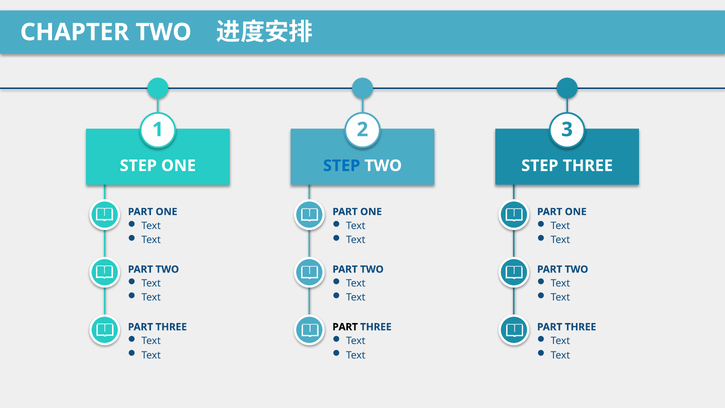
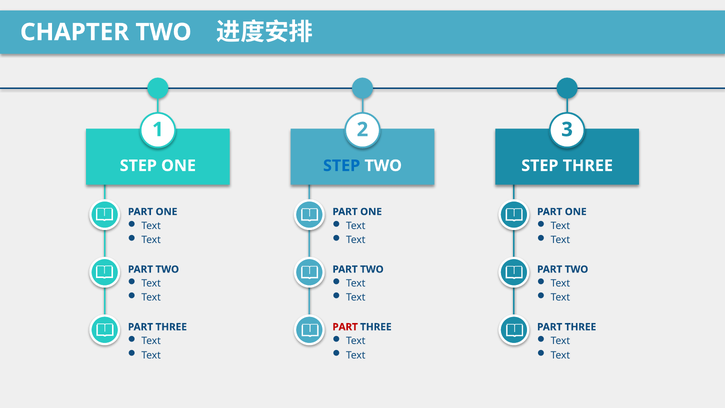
PART at (345, 327) colour: black -> red
